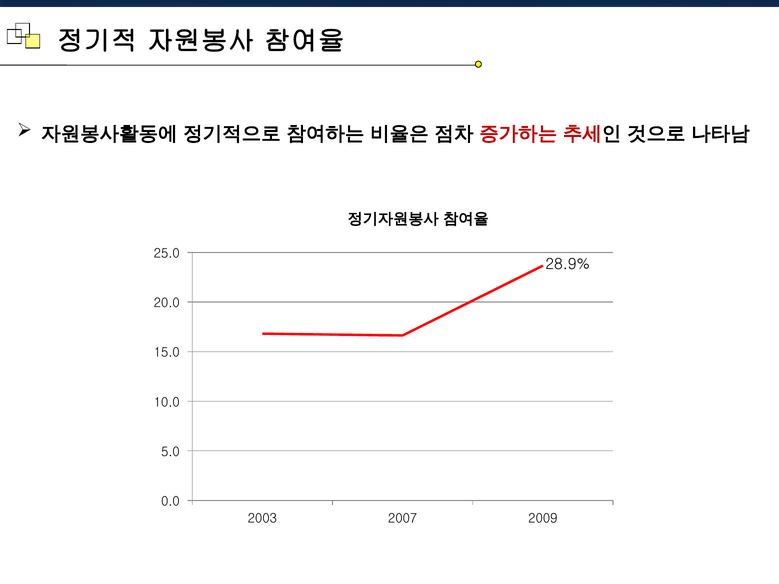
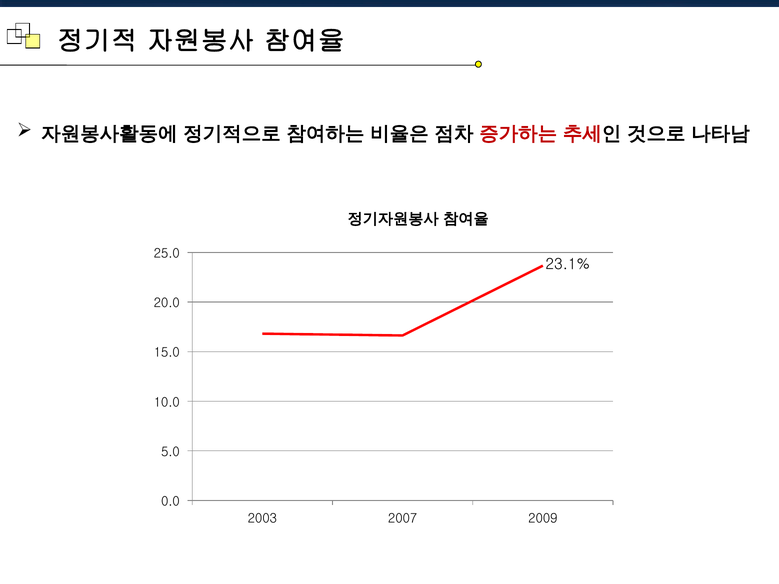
28.9%: 28.9% -> 23.1%
